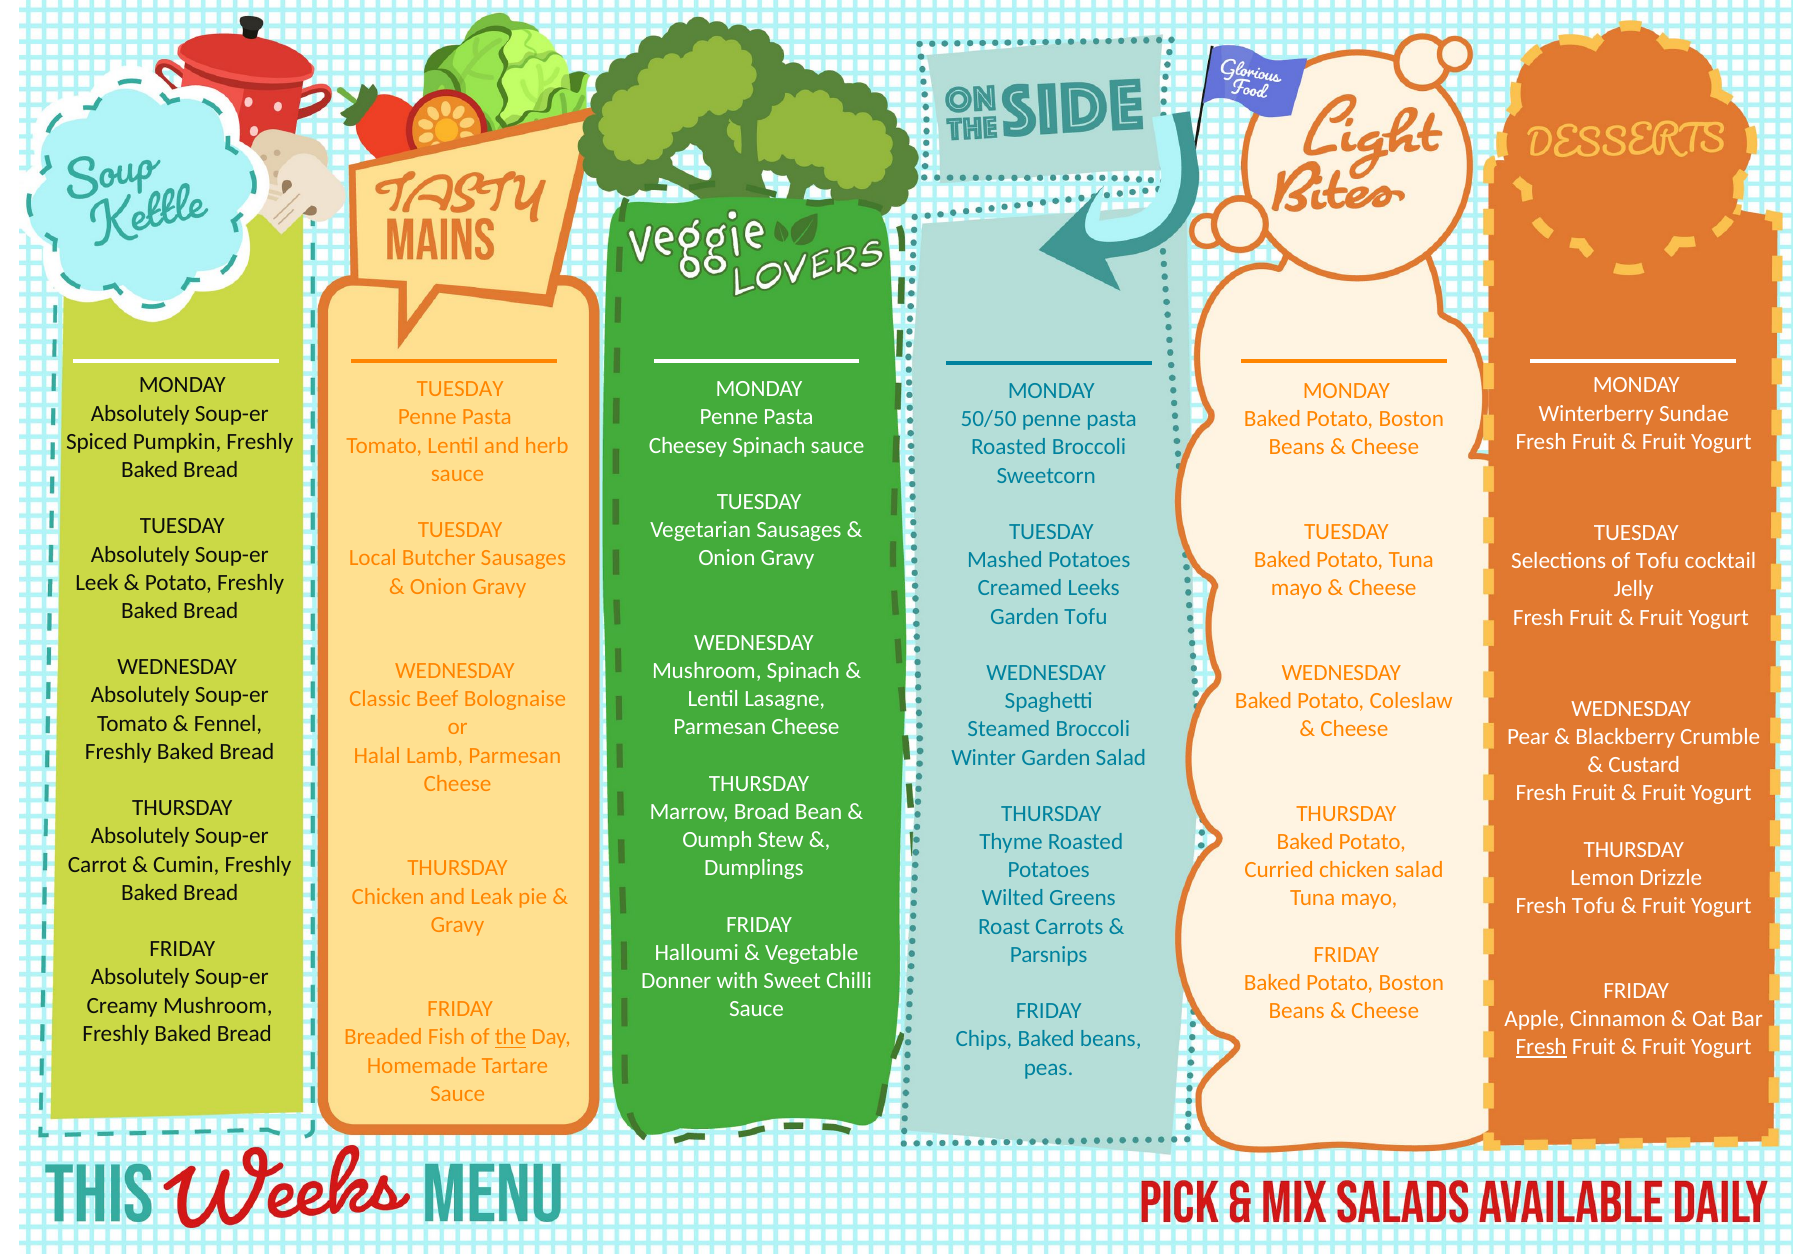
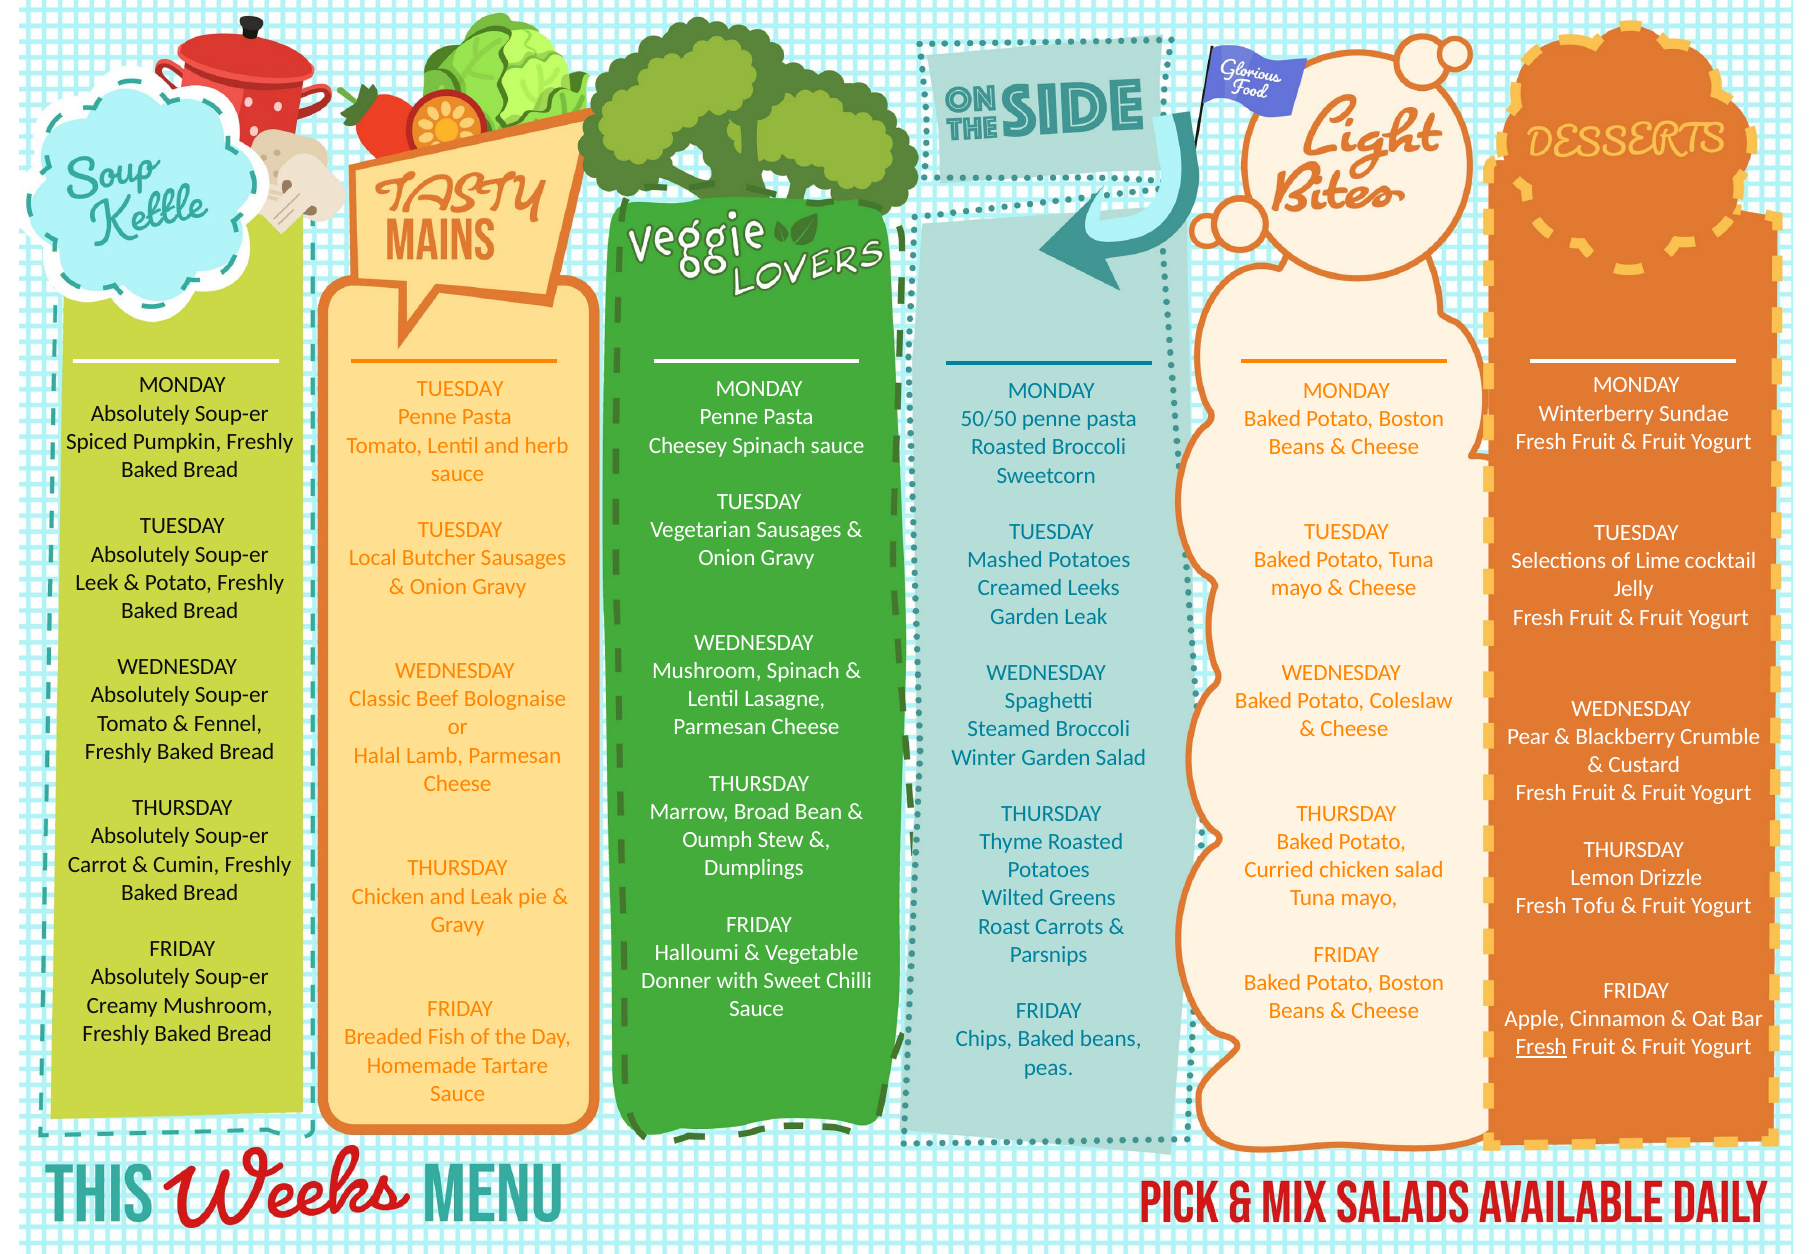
of Tofu: Tofu -> Lime
Garden Tofu: Tofu -> Leak
the underline: present -> none
